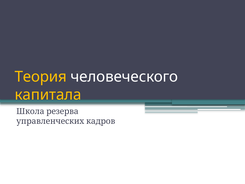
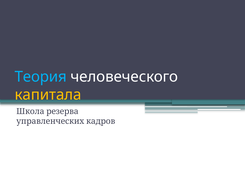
Теория colour: yellow -> light blue
